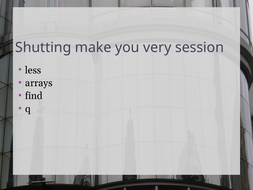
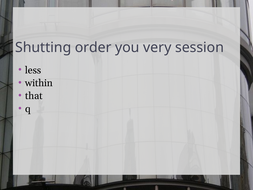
make: make -> order
arrays: arrays -> within
find: find -> that
